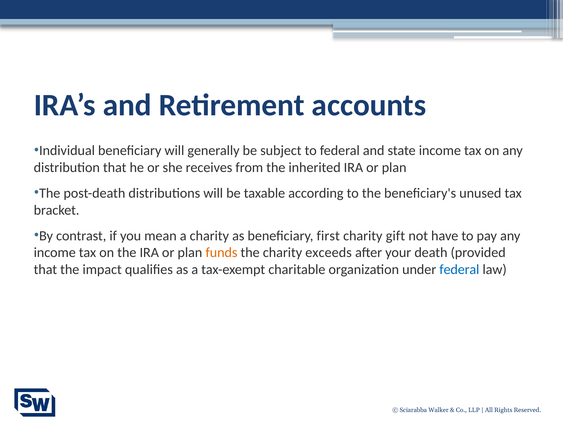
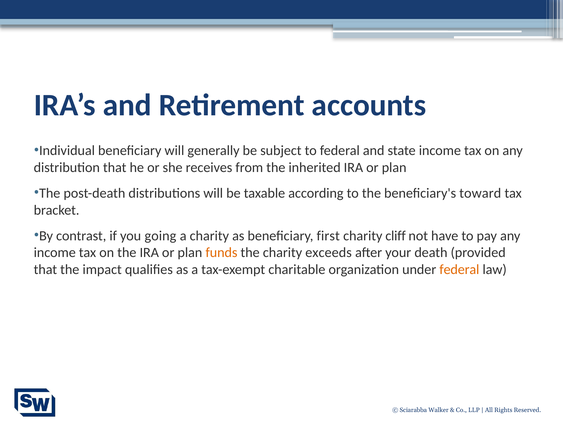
unused: unused -> toward
mean: mean -> going
gift: gift -> cliff
federal at (459, 270) colour: blue -> orange
